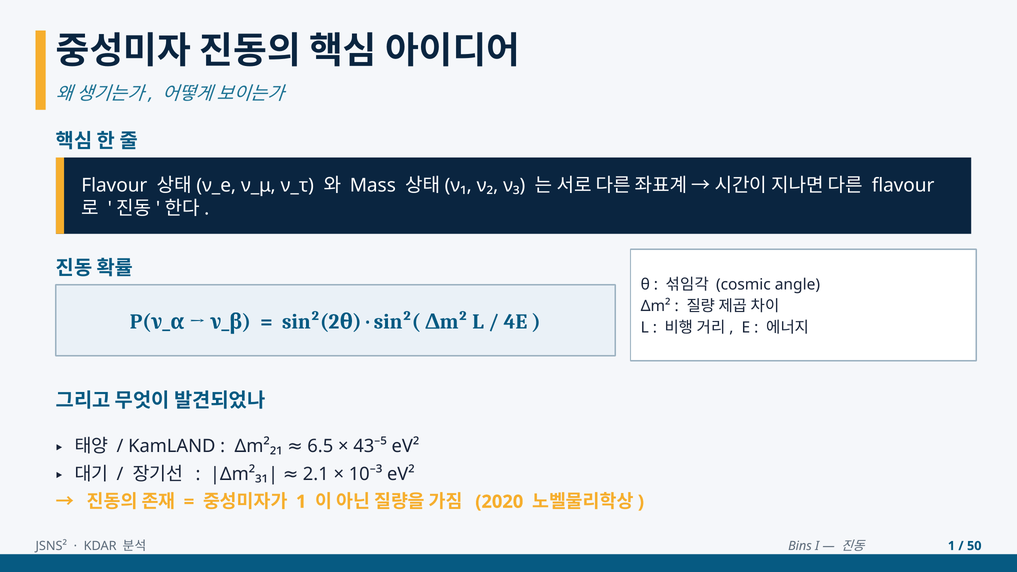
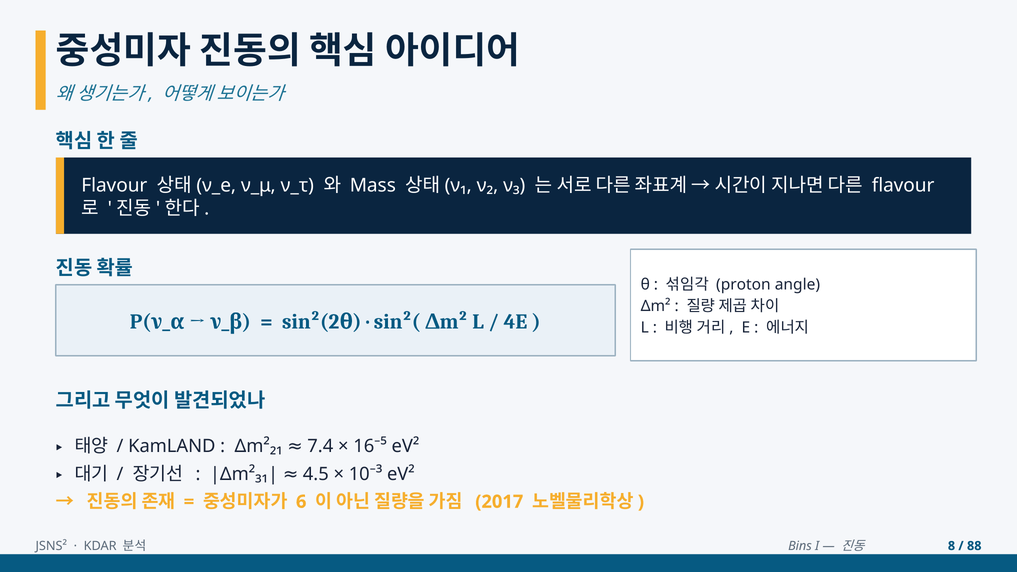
cosmic: cosmic -> proton
6.5: 6.5 -> 7.4
43⁻⁵: 43⁻⁵ -> 16⁻⁵
2.1: 2.1 -> 4.5
1 at (301, 502): 1 -> 6
2020: 2020 -> 2017
1 at (951, 546): 1 -> 8
50: 50 -> 88
